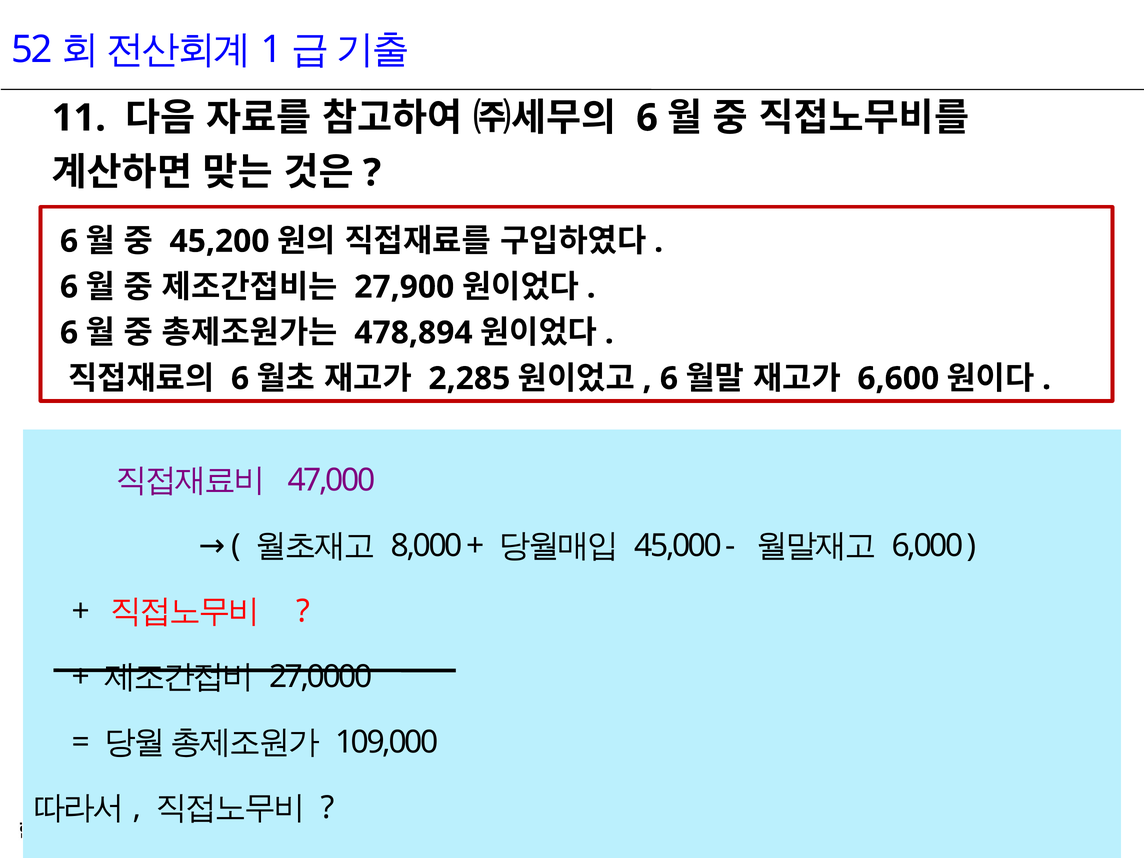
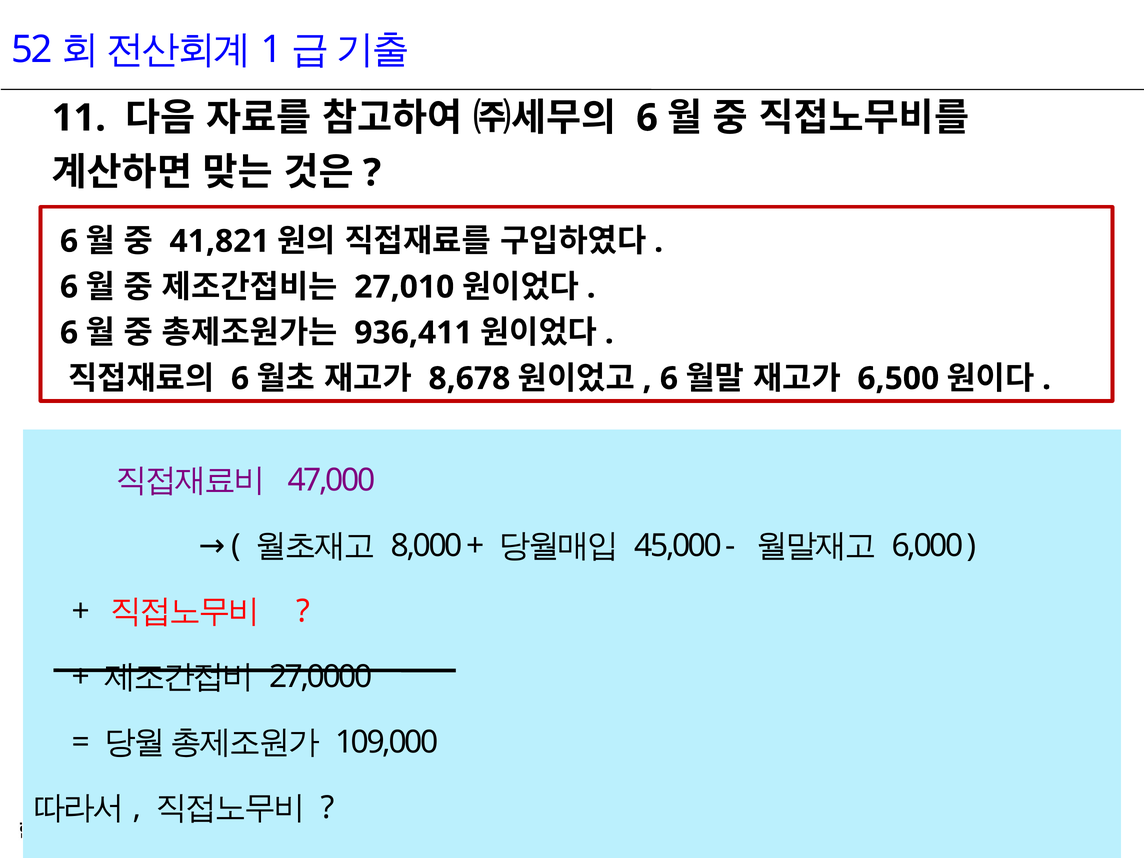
45,200: 45,200 -> 41,821
27,900: 27,900 -> 27,010
478,894: 478,894 -> 936,411
2,285: 2,285 -> 8,678
6,600: 6,600 -> 6,500
